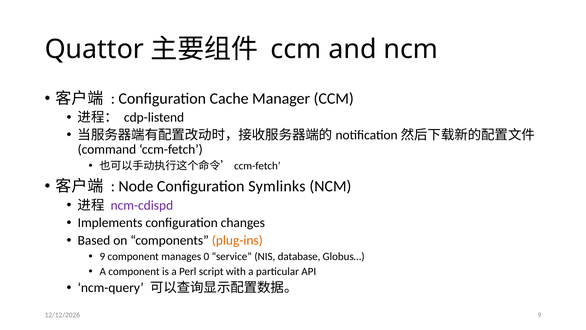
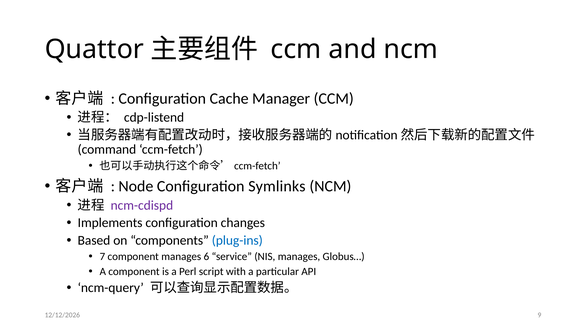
plug-ins colour: orange -> blue
9 at (102, 256): 9 -> 7
0: 0 -> 6
NIS database: database -> manages
